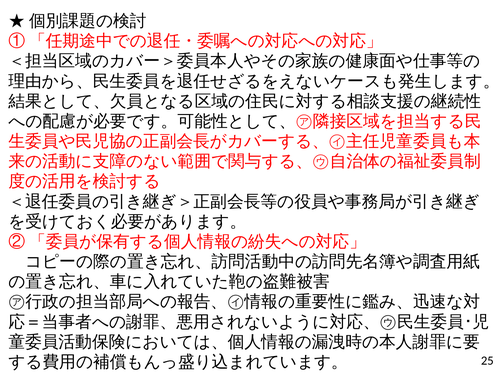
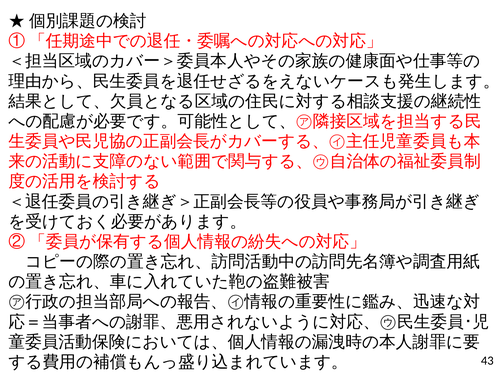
25: 25 -> 43
